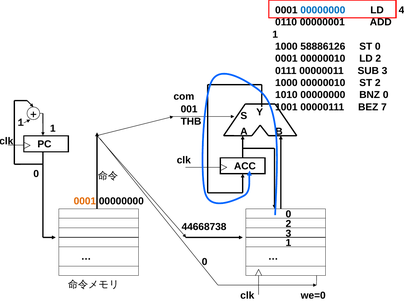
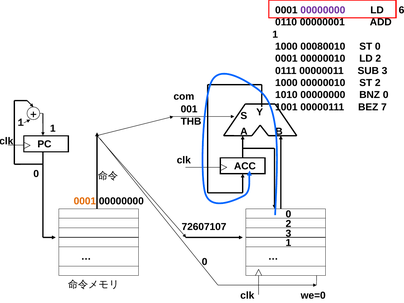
00000000 at (323, 10) colour: blue -> purple
4: 4 -> 6
58886126: 58886126 -> 00080010
44668738: 44668738 -> 72607107
